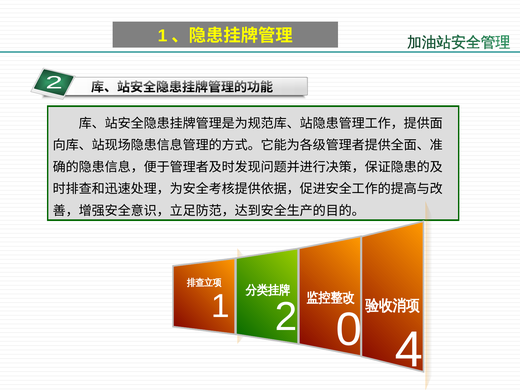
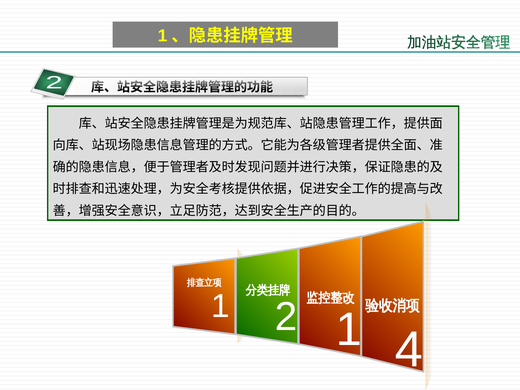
2 0: 0 -> 1
